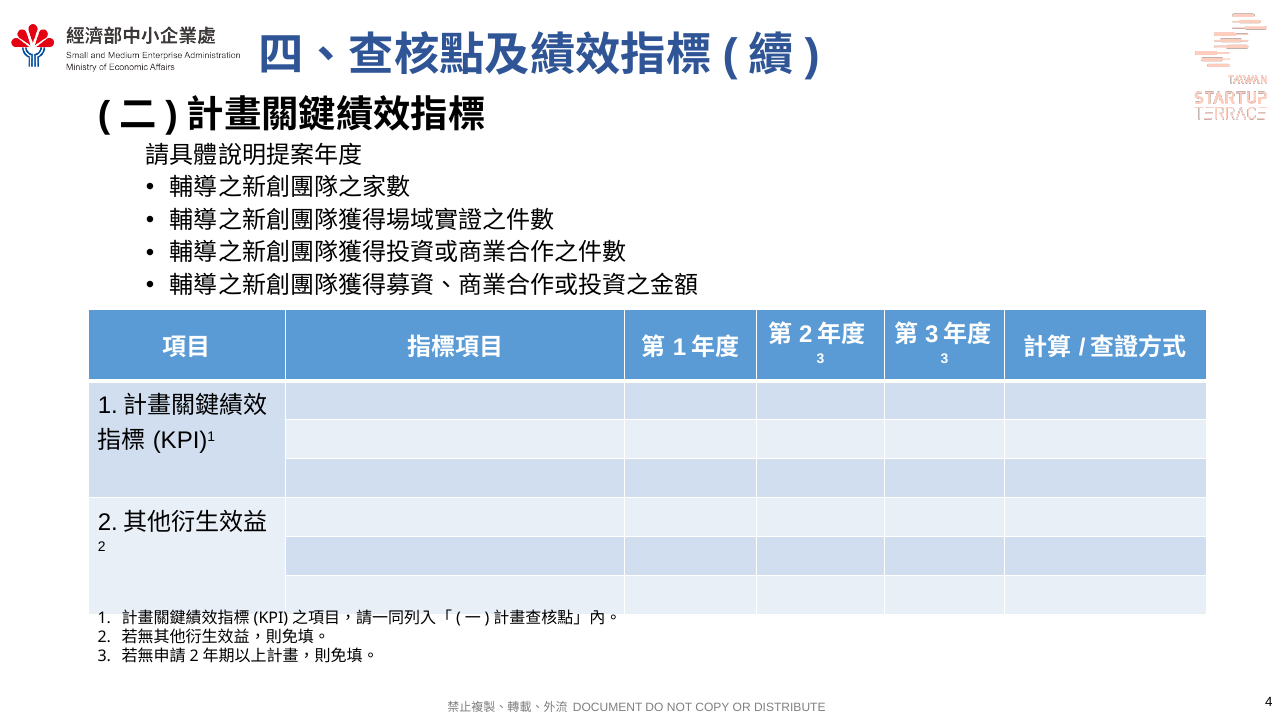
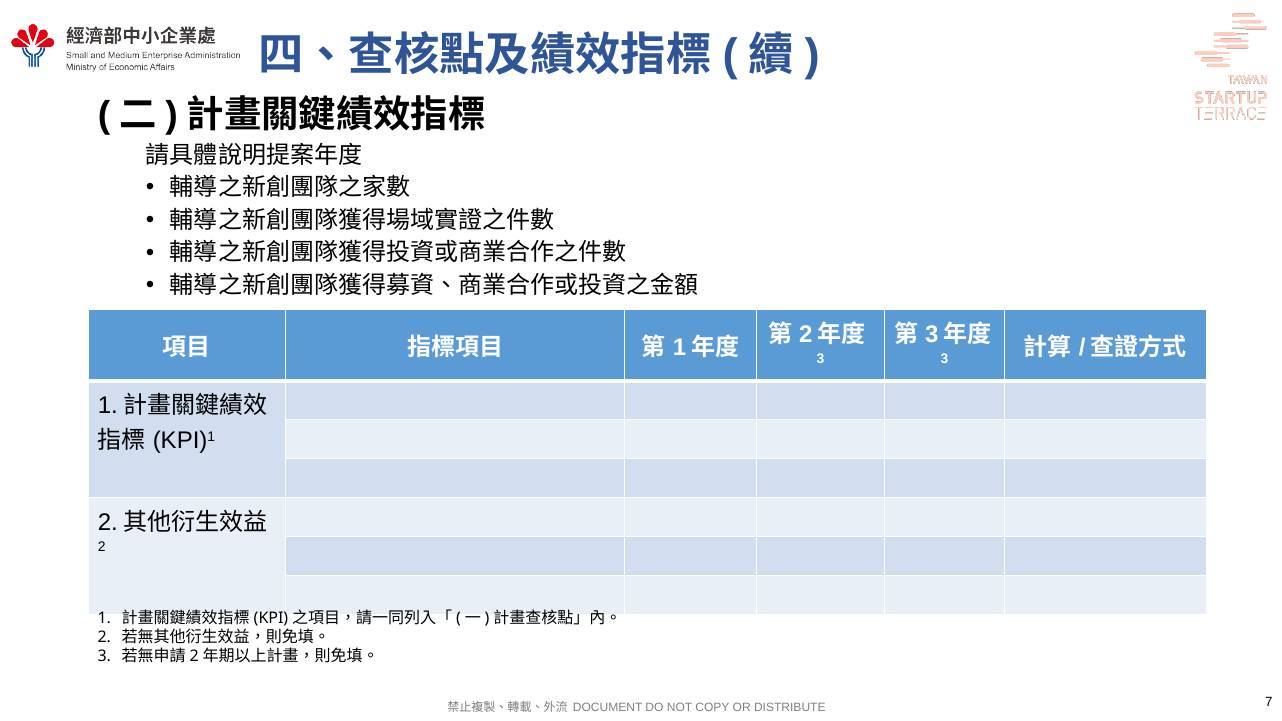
4: 4 -> 7
